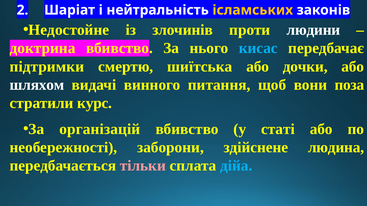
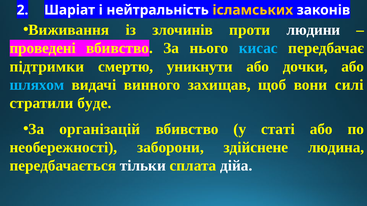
Недостойне: Недостойне -> Виживання
доктрина: доктрина -> проведені
шиїтська: шиїтська -> уникнути
шляхом colour: white -> light blue
питання: питання -> захищав
поза: поза -> силі
курс: курс -> буде
тільки colour: pink -> white
дійа colour: light blue -> white
